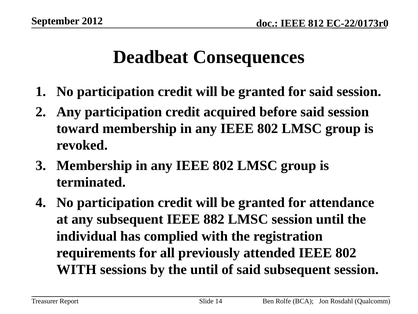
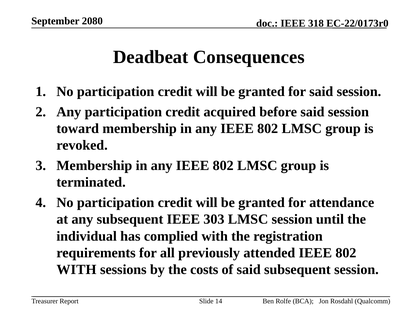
2012: 2012 -> 2080
812: 812 -> 318
882: 882 -> 303
the until: until -> costs
